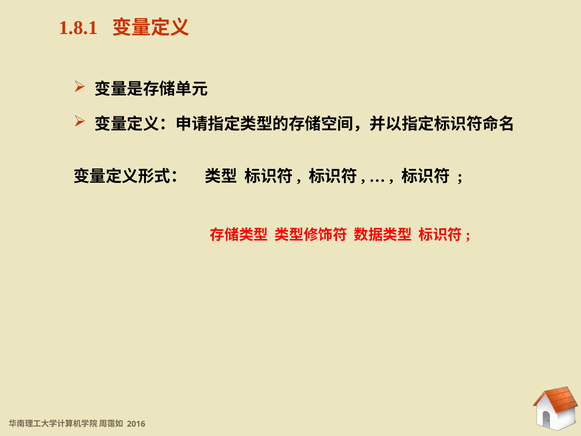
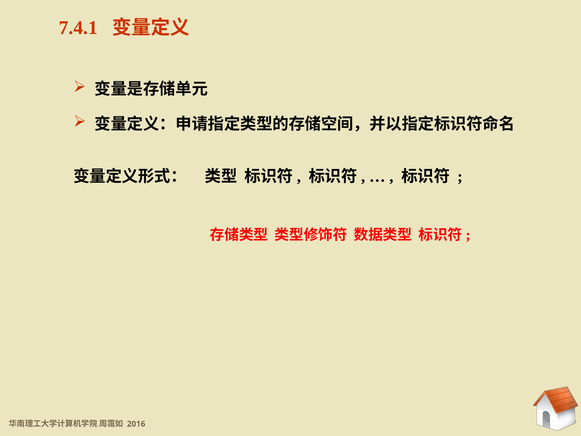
1.8.1: 1.8.1 -> 7.4.1
